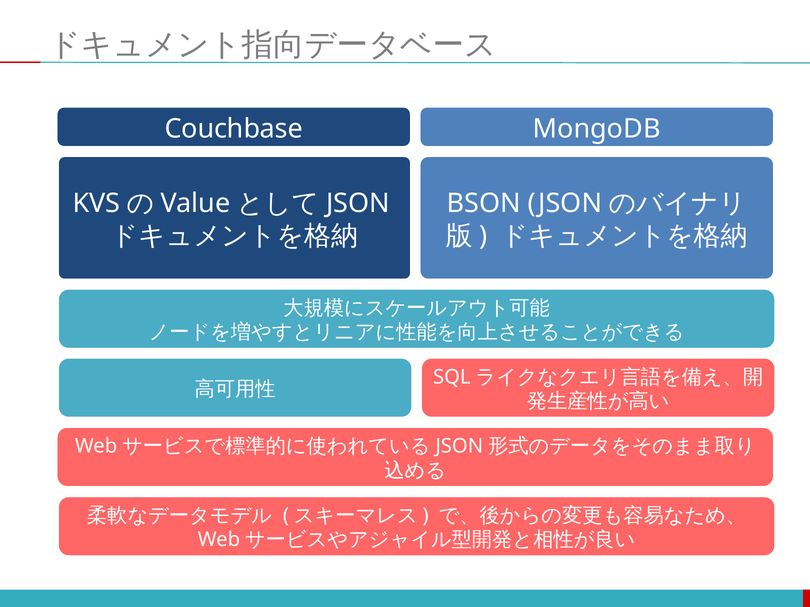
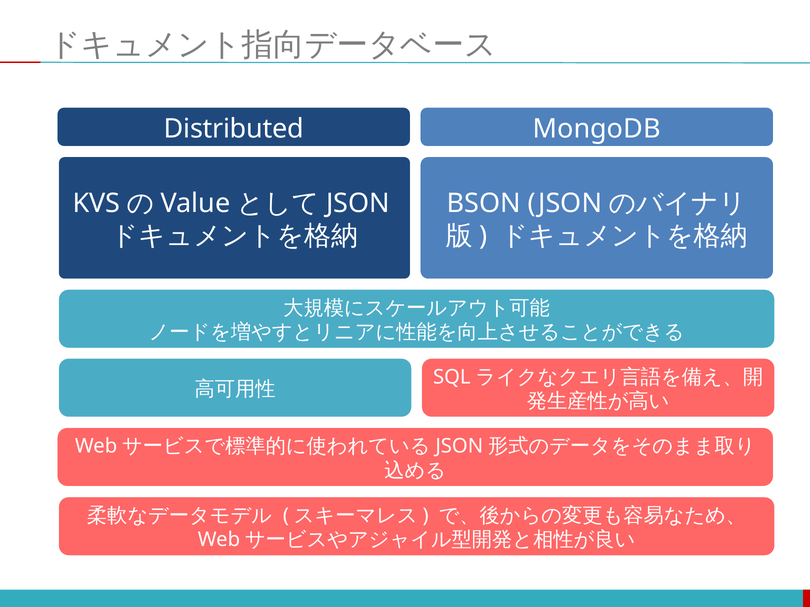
Couchbase: Couchbase -> Distributed
